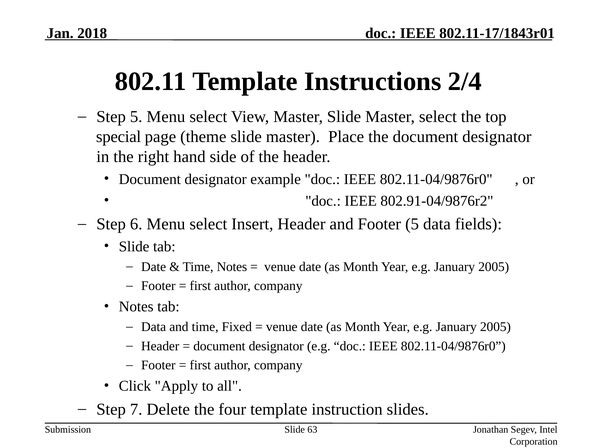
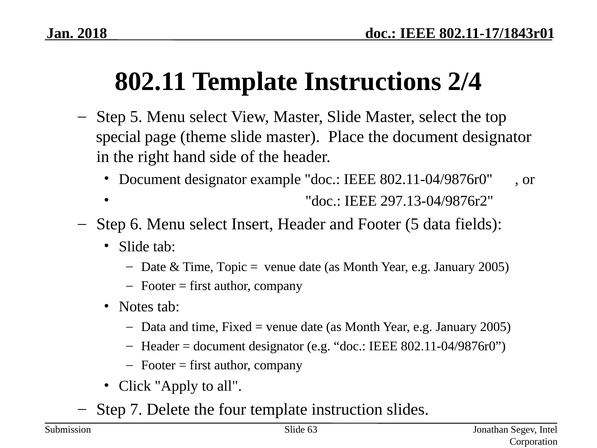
802.91-04/9876r2: 802.91-04/9876r2 -> 297.13-04/9876r2
Time Notes: Notes -> Topic
